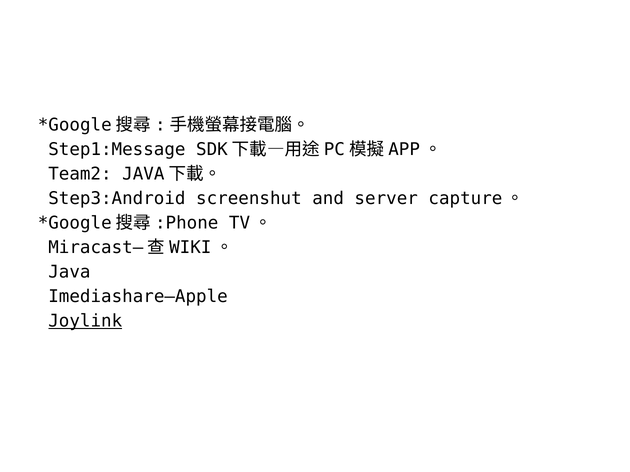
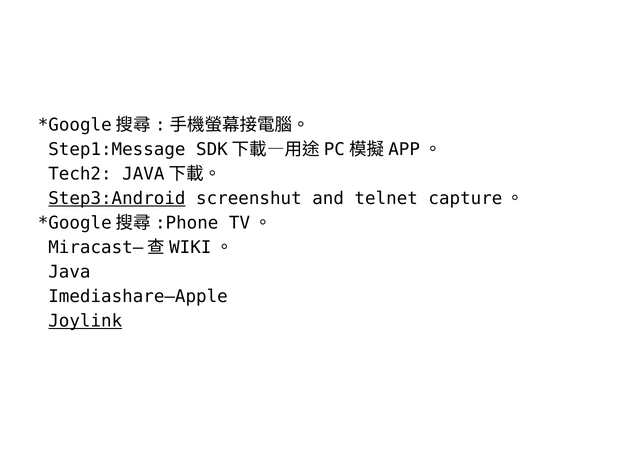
Team2: Team2 -> Tech2
Step3:Android underline: none -> present
server: server -> telnet
